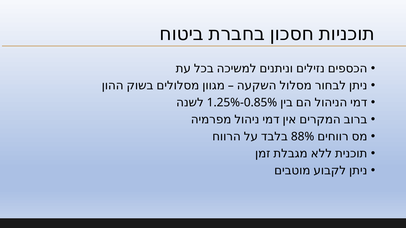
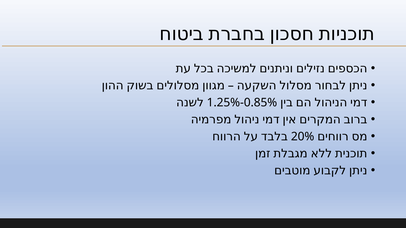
88%: 88% -> 20%
